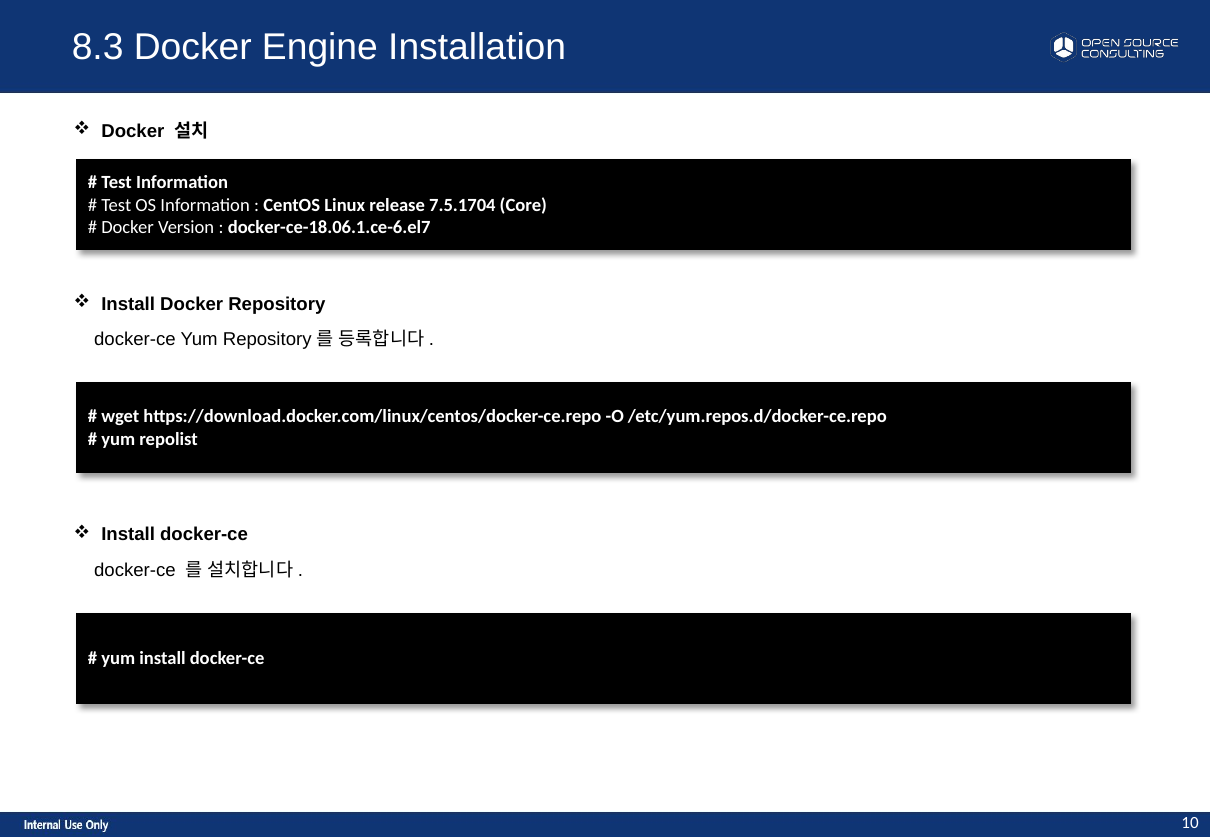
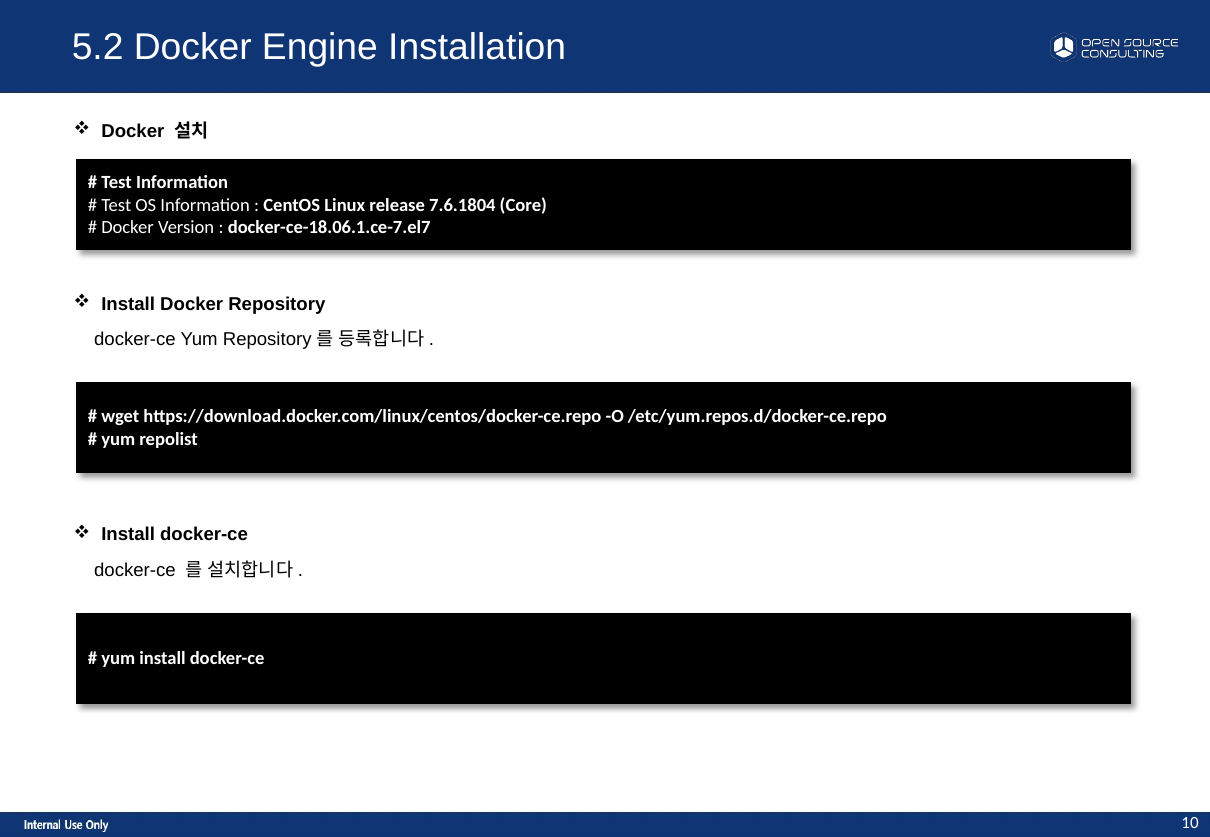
8.3: 8.3 -> 5.2
7.5.1704: 7.5.1704 -> 7.6.1804
docker-ce-18.06.1.ce-6.el7: docker-ce-18.06.1.ce-6.el7 -> docker-ce-18.06.1.ce-7.el7
